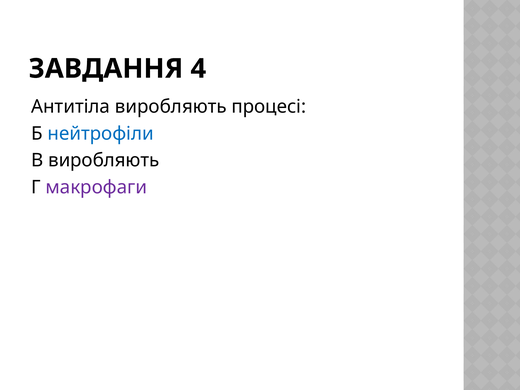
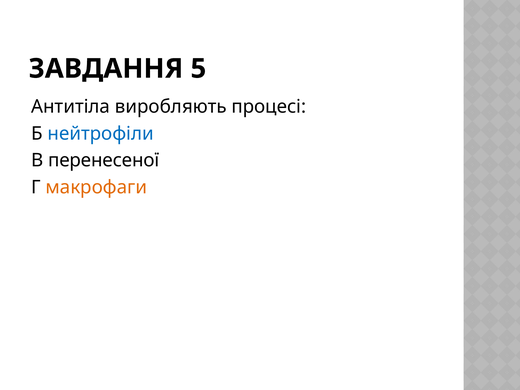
4: 4 -> 5
В виробляють: виробляють -> перенесеної
макрофаги colour: purple -> orange
